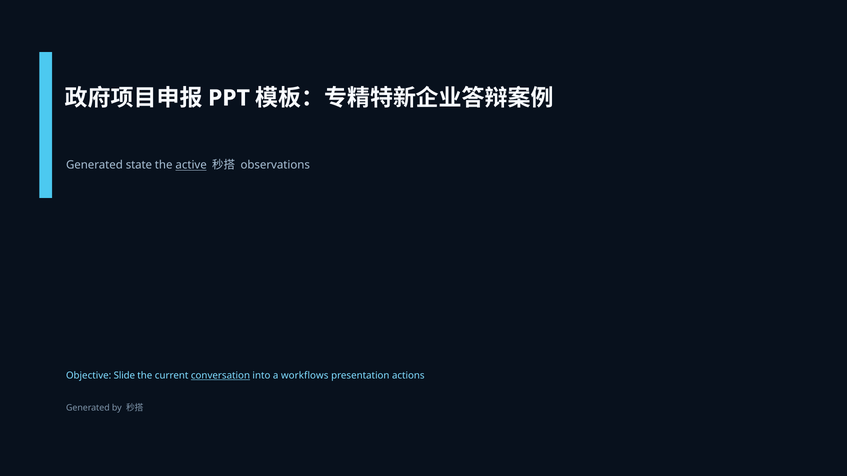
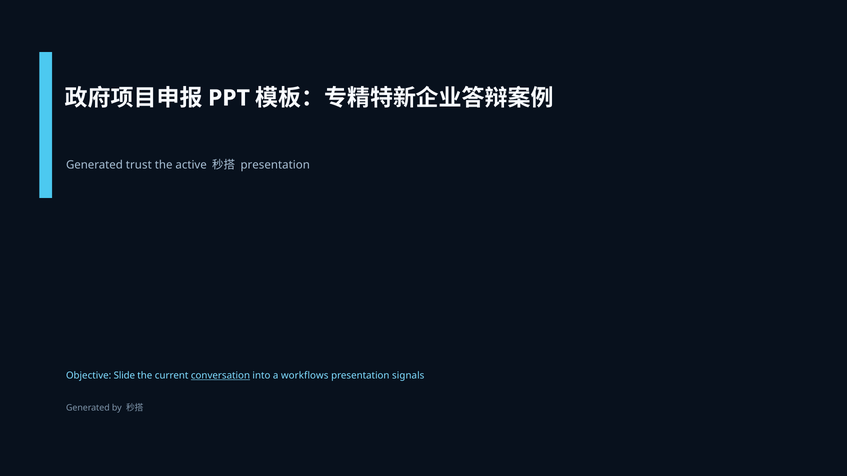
state: state -> trust
active underline: present -> none
observations at (275, 165): observations -> presentation
actions: actions -> signals
